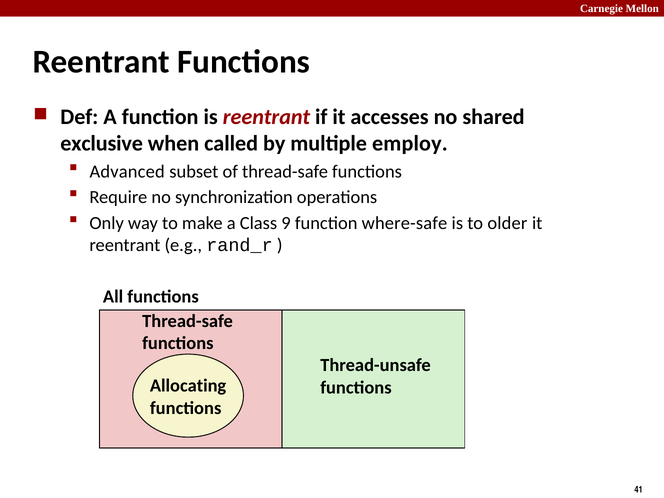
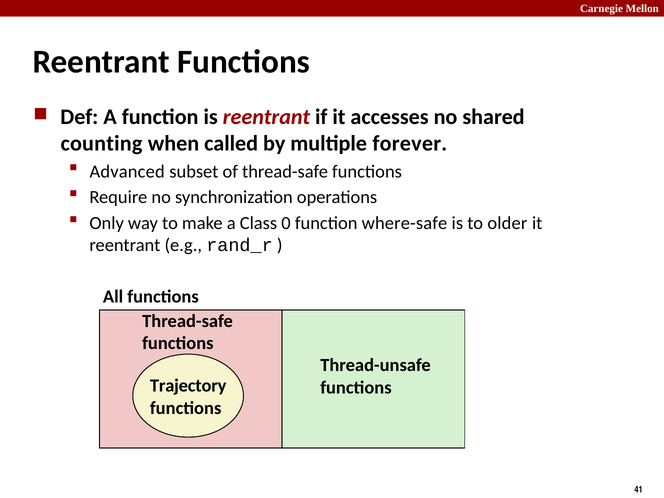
exclusive: exclusive -> counting
employ: employ -> forever
9: 9 -> 0
Allocating: Allocating -> Trajectory
